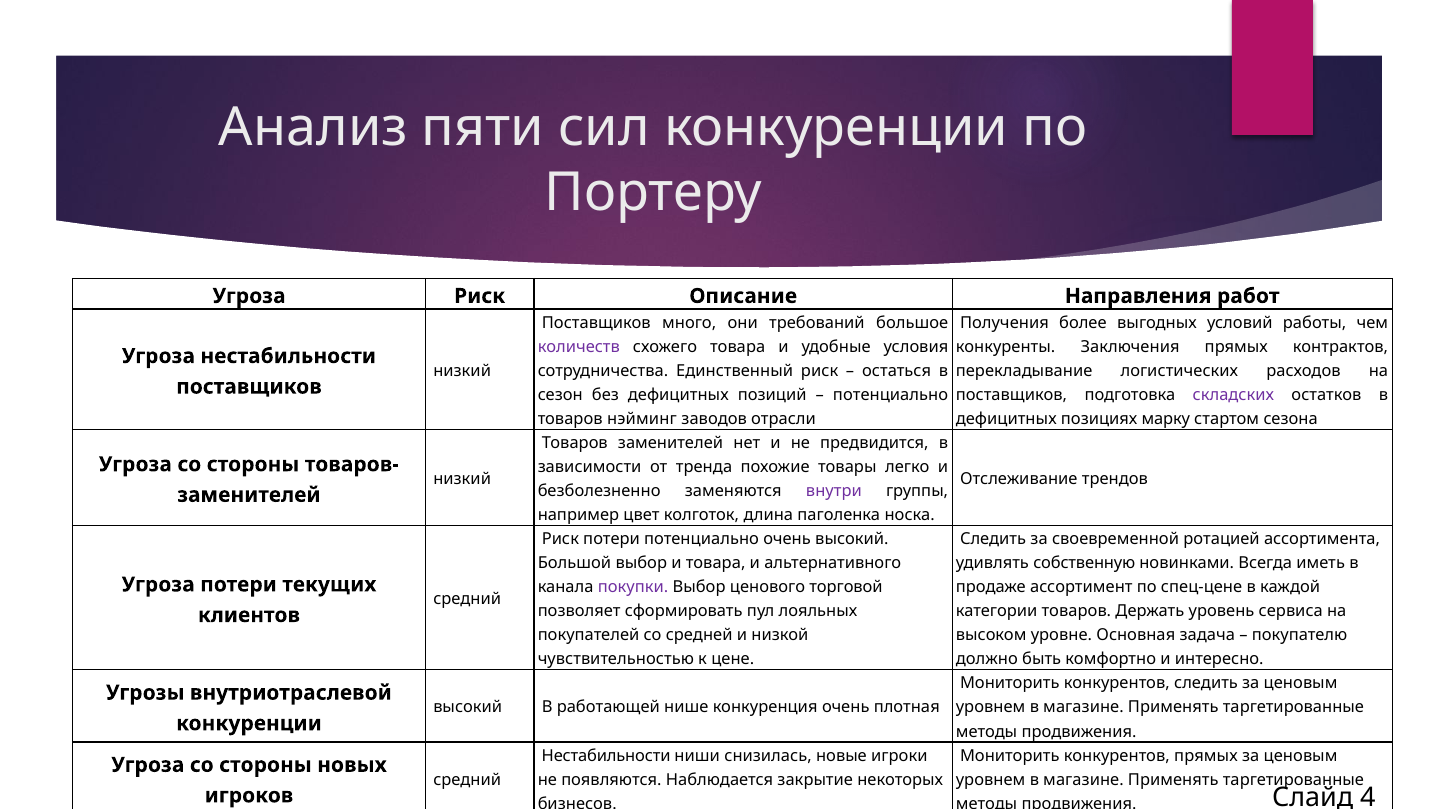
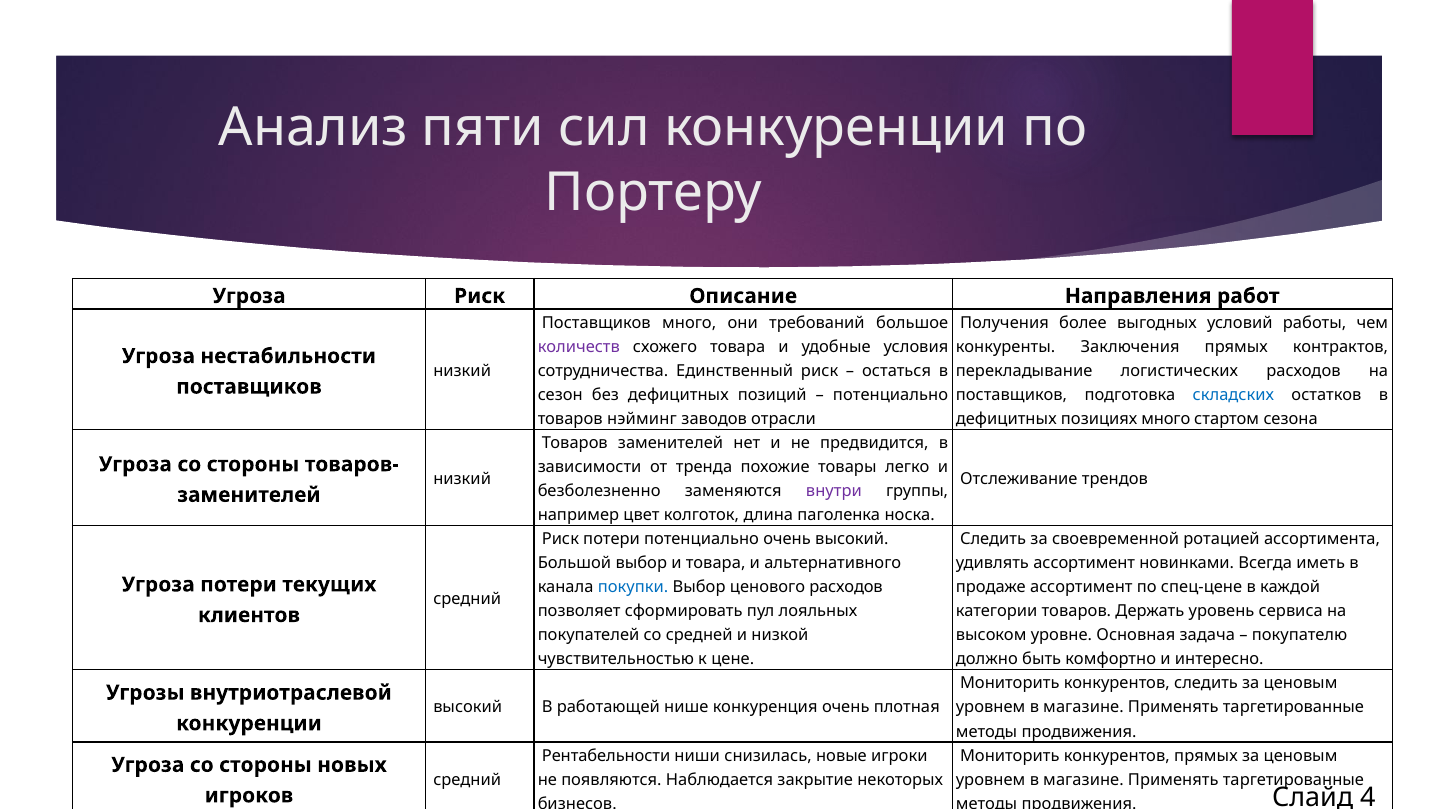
складских colour: purple -> blue
позициях марку: марку -> много
удивлять собственную: собственную -> ассортимент
покупки colour: purple -> blue
ценового торговой: торговой -> расходов
Нестабильности at (606, 756): Нестабильности -> Рентабельности
